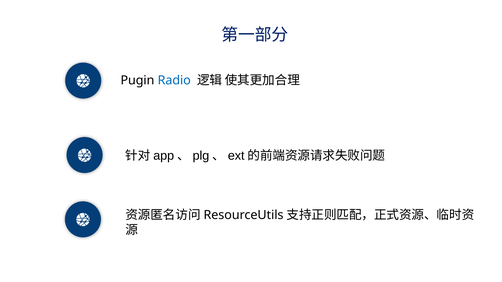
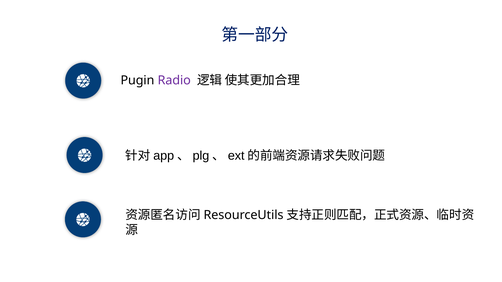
Radio colour: blue -> purple
